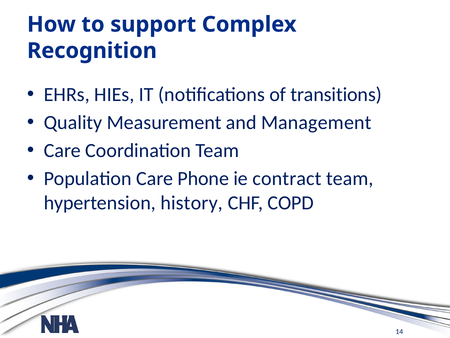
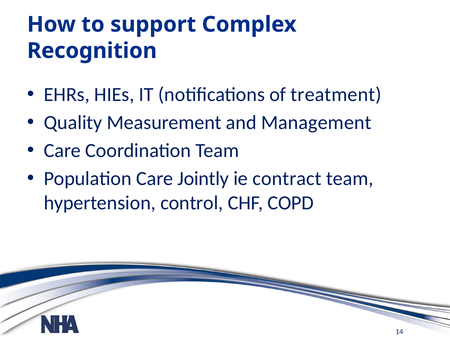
transitions: transitions -> treatment
Phone: Phone -> Jointly
history: history -> control
